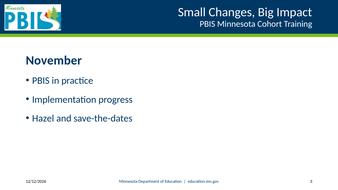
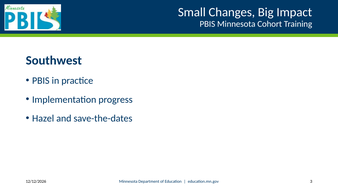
November: November -> Southwest
